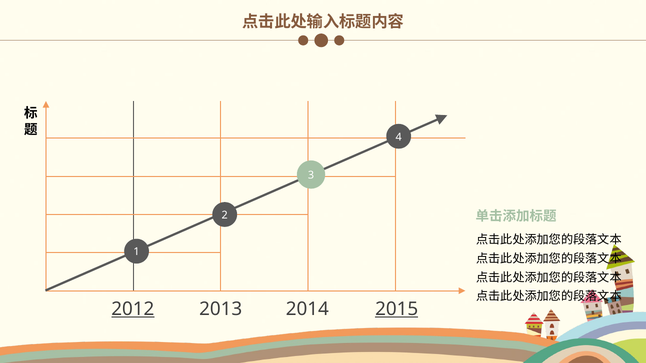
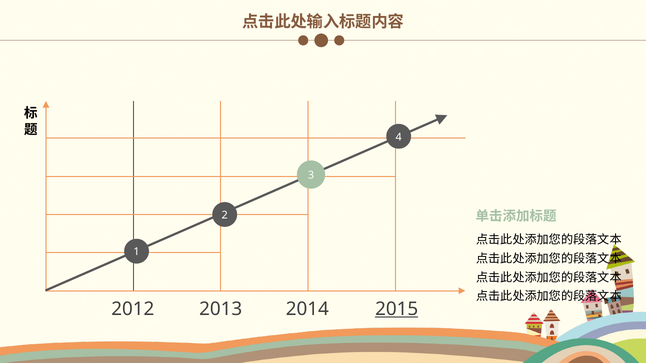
2012 underline: present -> none
